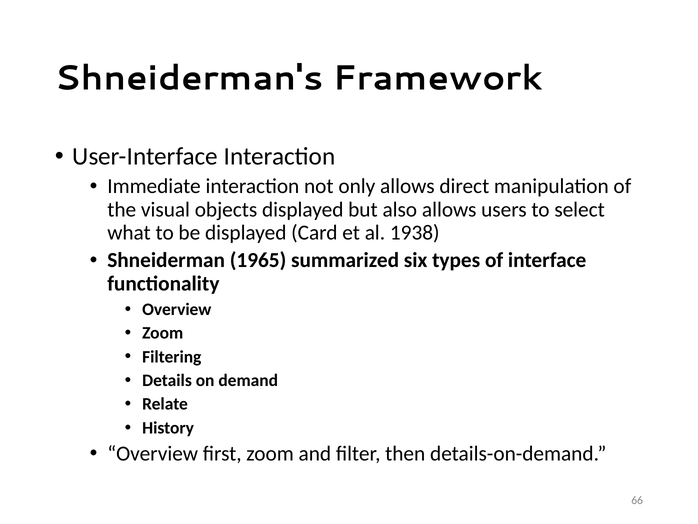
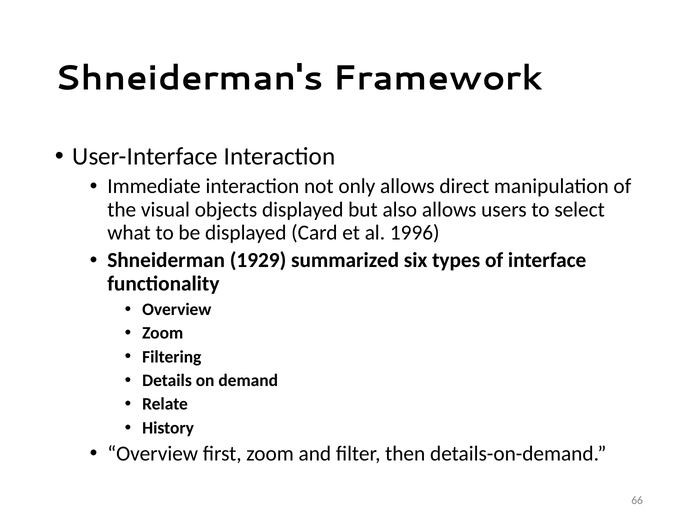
1938: 1938 -> 1996
1965: 1965 -> 1929
